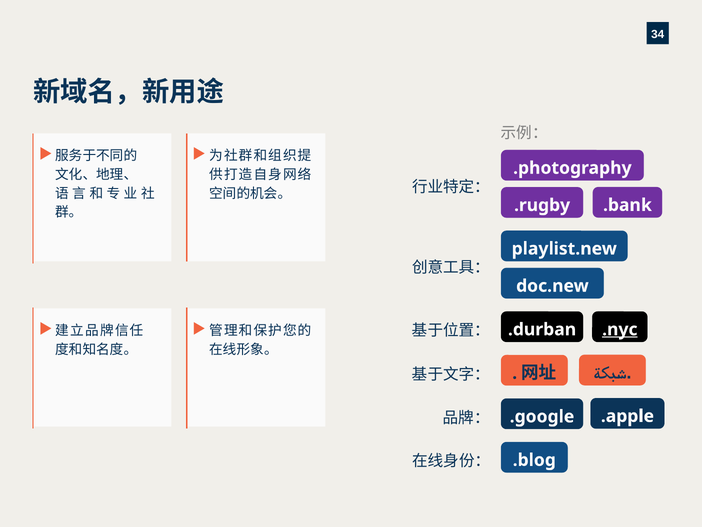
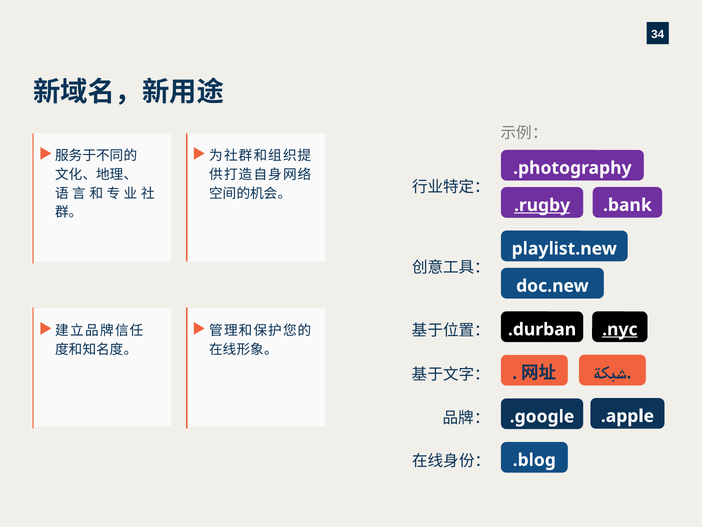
.rugby underline: none -> present
